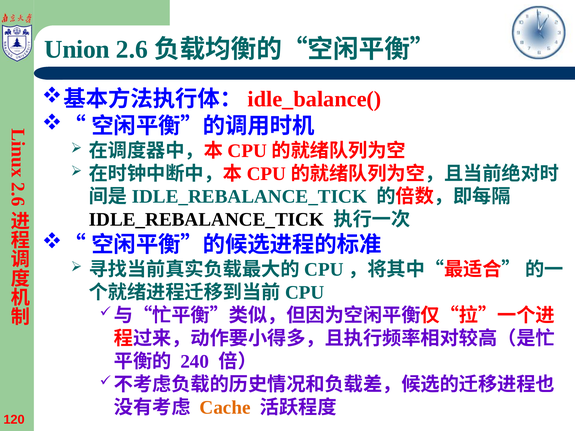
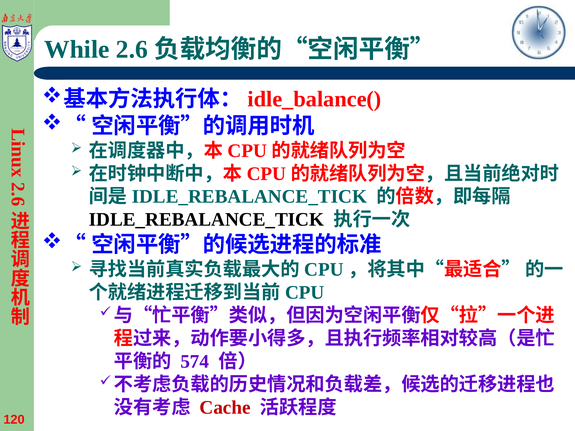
Union: Union -> While
240: 240 -> 574
Cache colour: orange -> red
